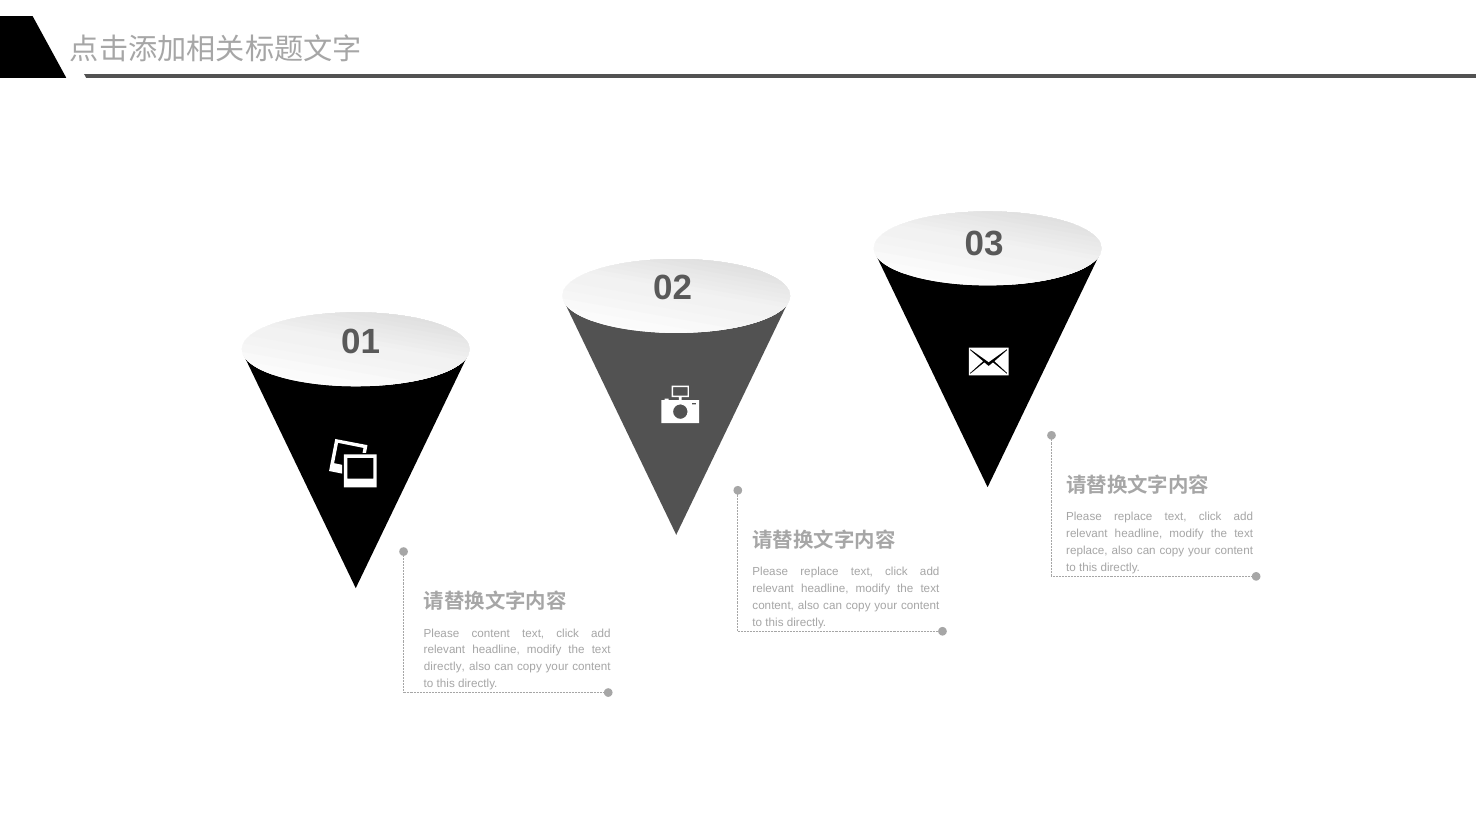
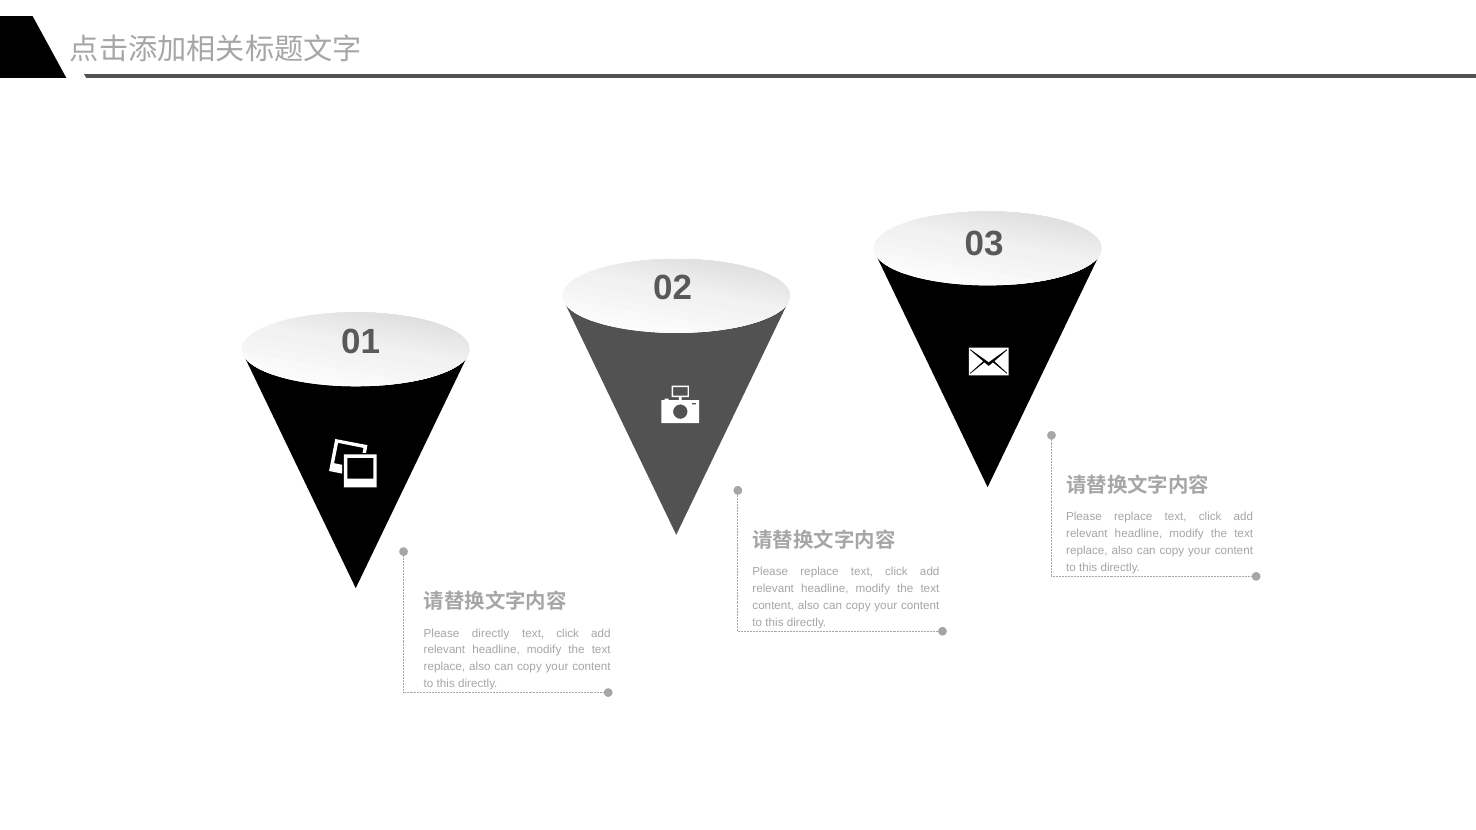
Please content: content -> directly
directly at (444, 667): directly -> replace
